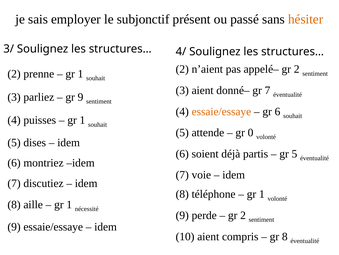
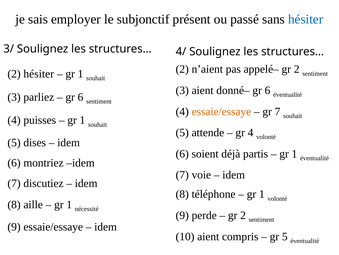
hésiter at (306, 19) colour: orange -> blue
2 prenne: prenne -> hésiter
donné– gr 7: 7 -> 6
9 at (80, 97): 9 -> 6
gr 6: 6 -> 7
gr 0: 0 -> 4
5 at (294, 153): 5 -> 1
gr 8: 8 -> 5
